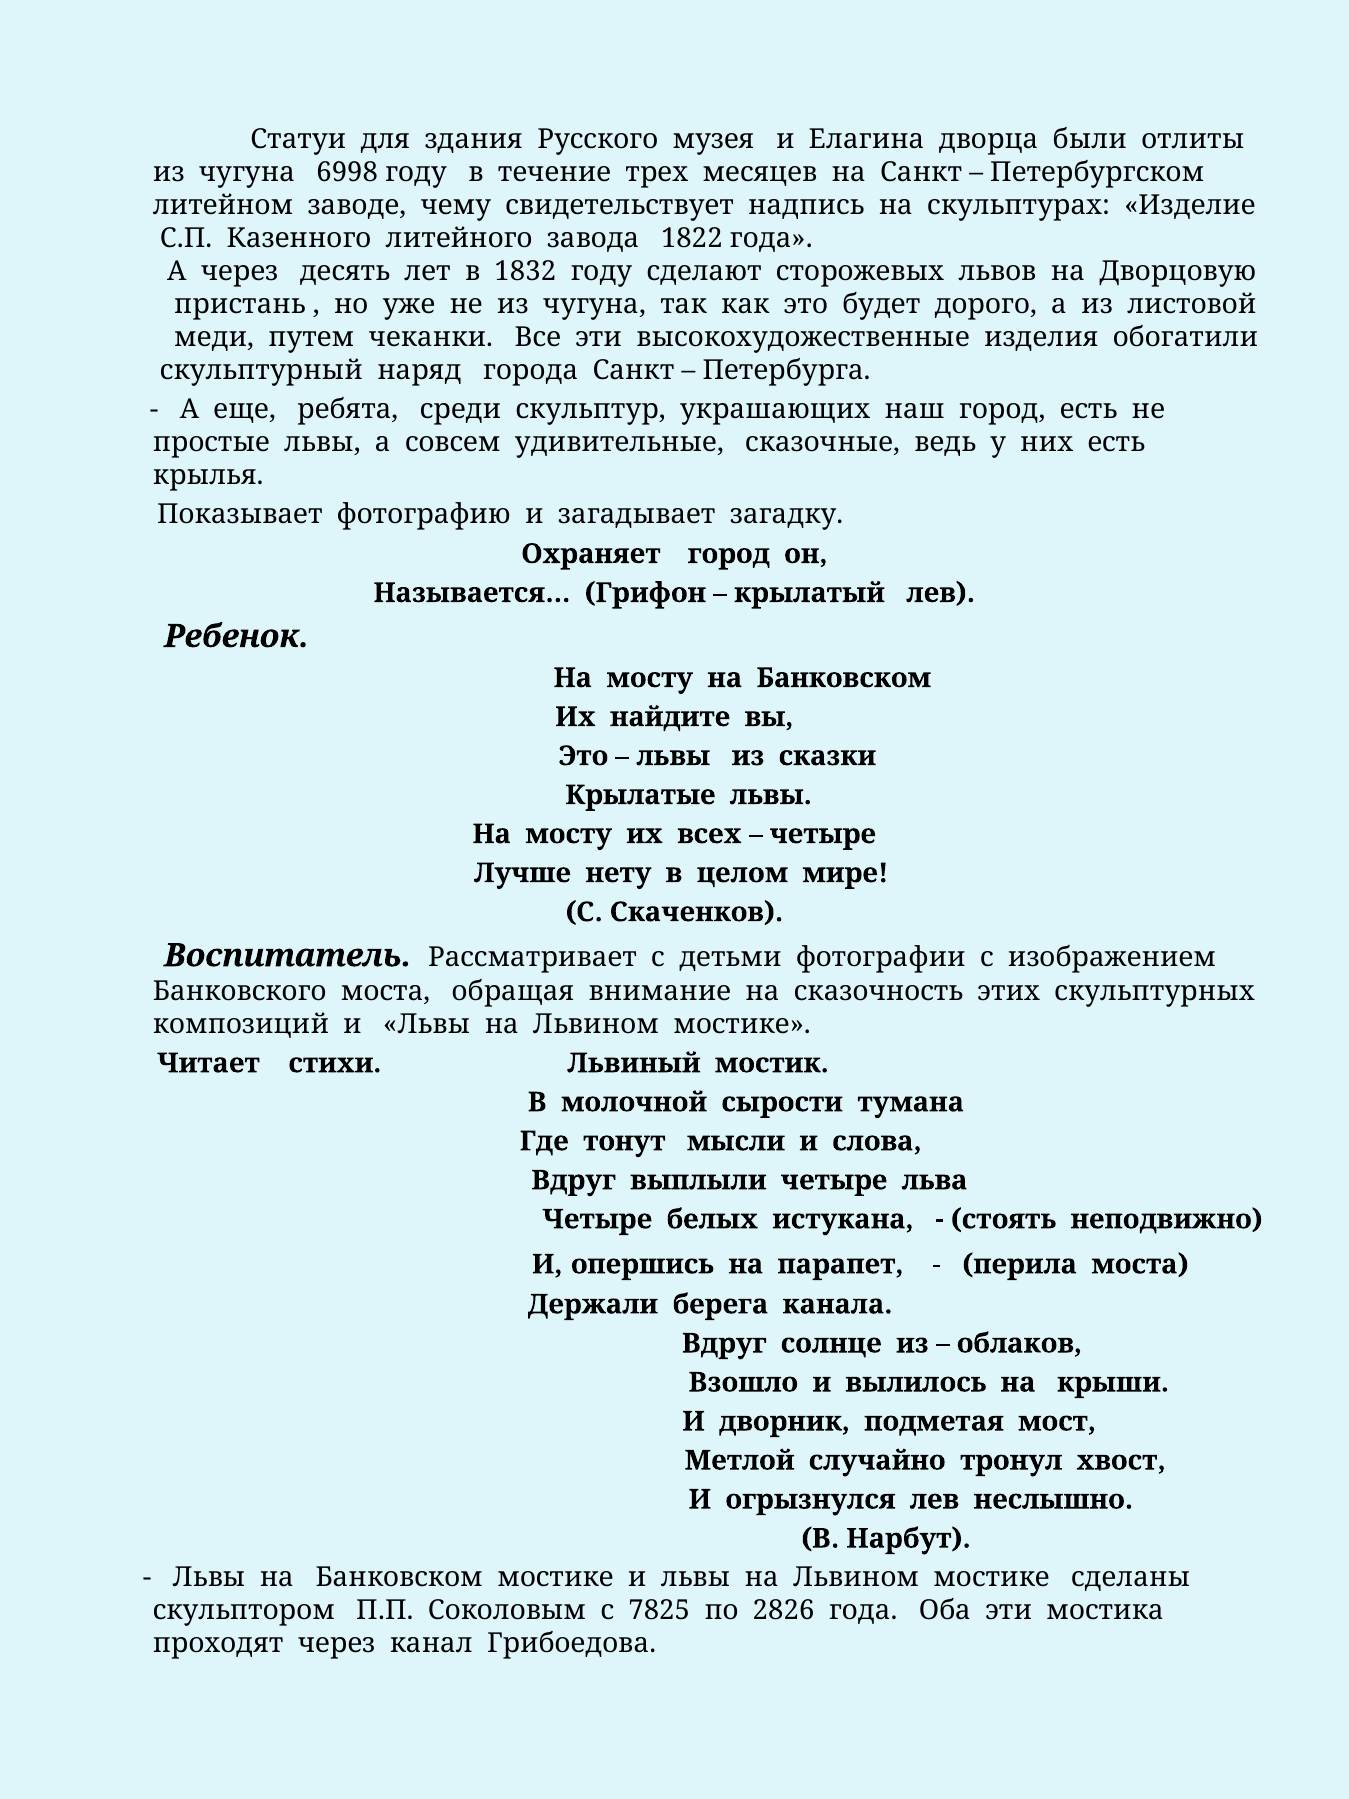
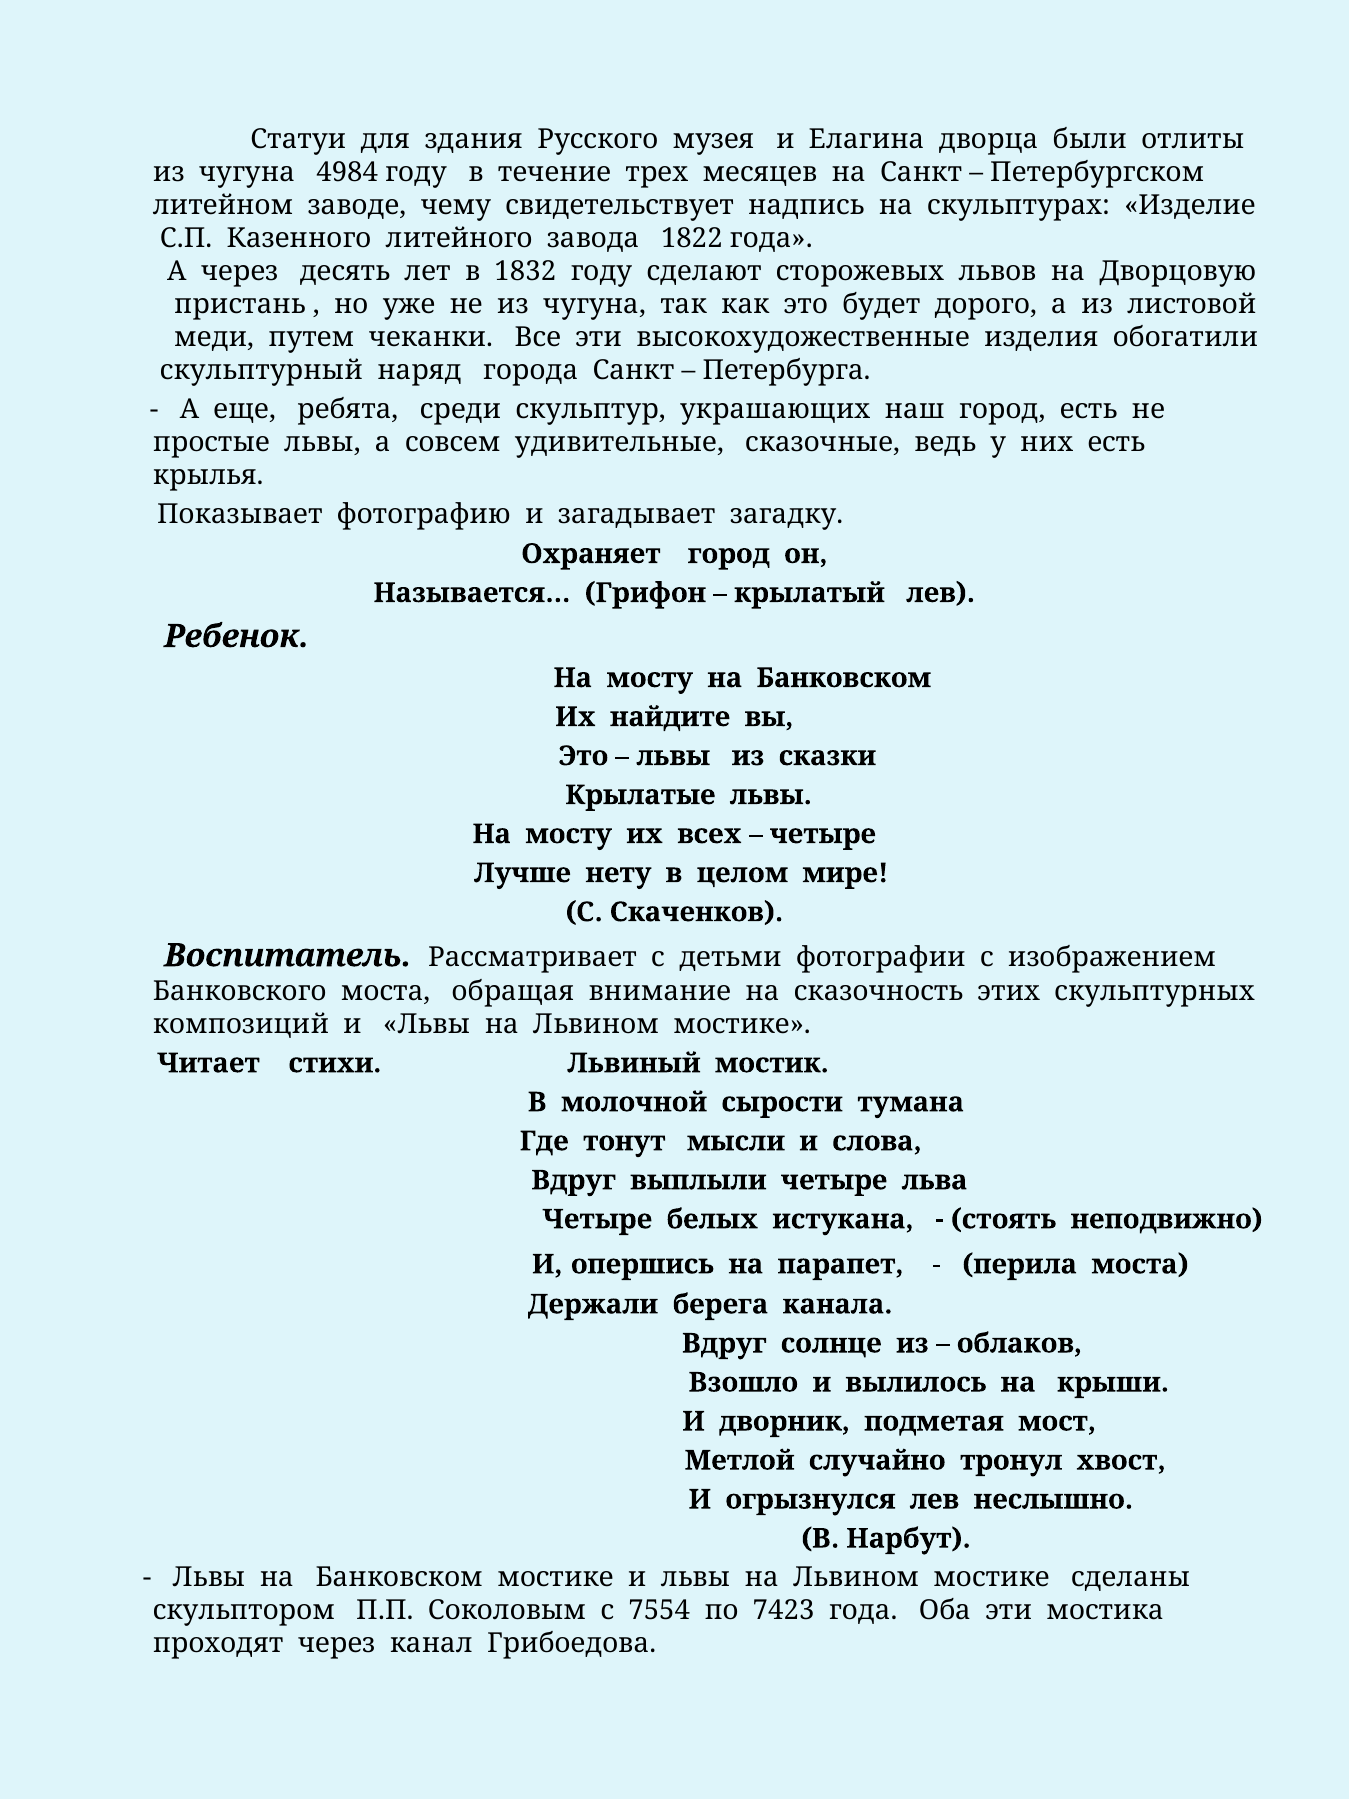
6998: 6998 -> 4984
7825: 7825 -> 7554
2826: 2826 -> 7423
